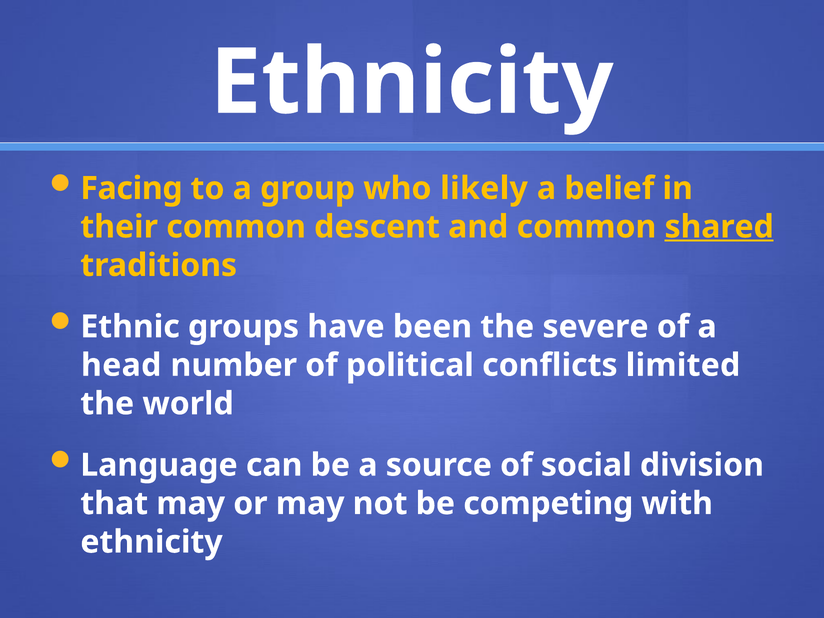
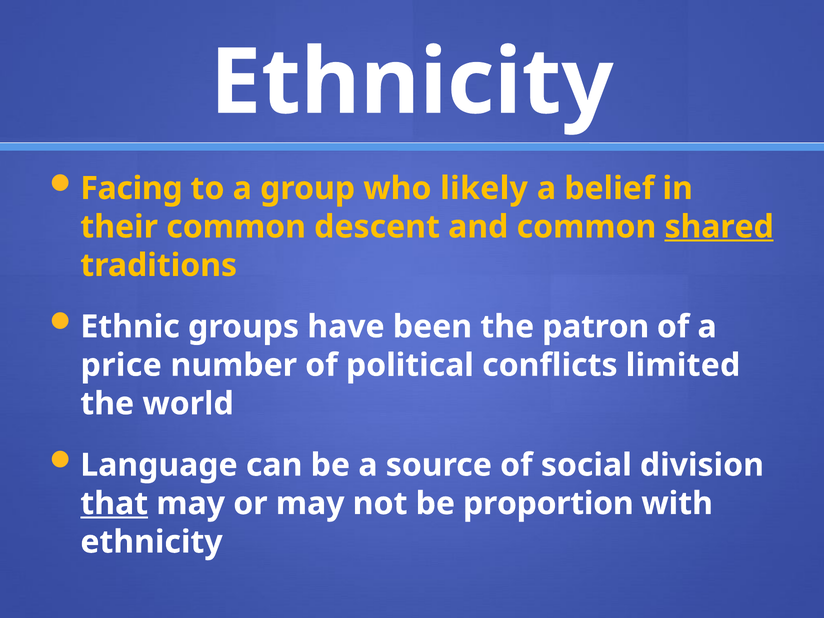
severe: severe -> patron
head: head -> price
that underline: none -> present
competing: competing -> proportion
